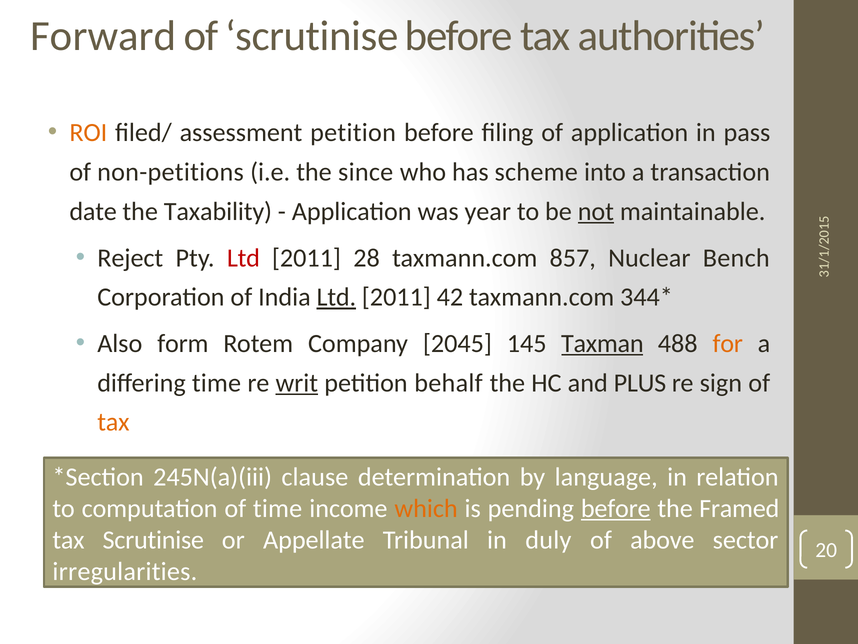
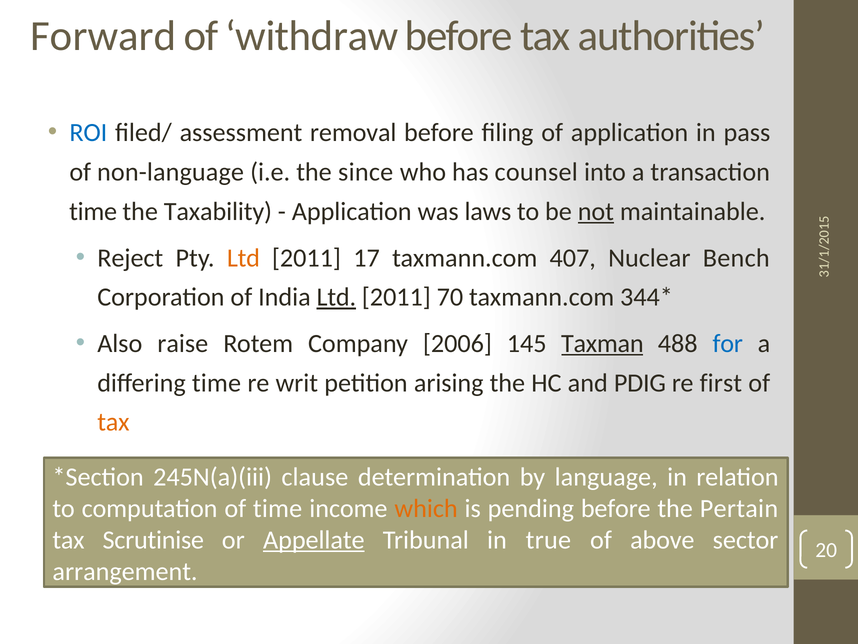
of scrutinise: scrutinise -> withdraw
ROI colour: orange -> blue
assessment petition: petition -> removal
non-petitions: non-petitions -> non-language
scheme: scheme -> counsel
date at (93, 211): date -> time
year: year -> laws
Ltd at (243, 258) colour: red -> orange
28: 28 -> 17
857: 857 -> 407
42: 42 -> 70
form: form -> raise
2045: 2045 -> 2006
for colour: orange -> blue
writ underline: present -> none
behalf: behalf -> arising
PLUS: PLUS -> PDIG
sign: sign -> first
before at (616, 508) underline: present -> none
Framed: Framed -> Pertain
Appellate underline: none -> present
duly: duly -> true
irregularities: irregularities -> arrangement
